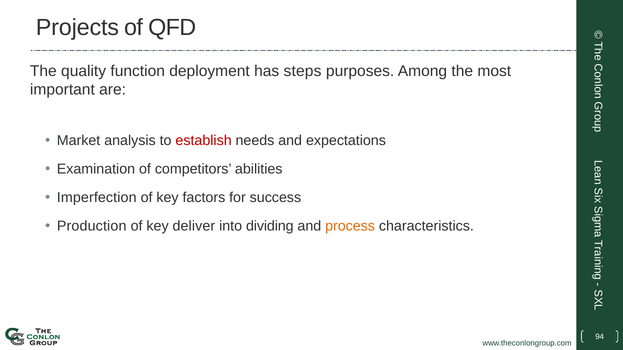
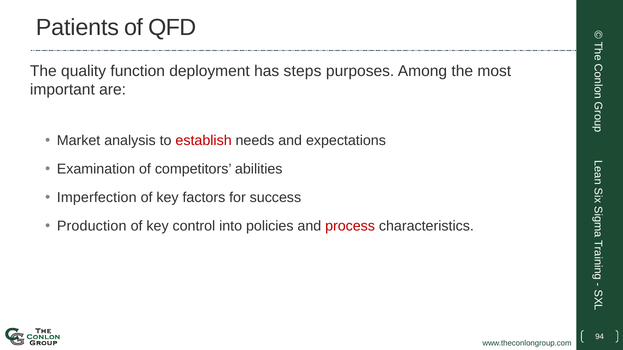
Projects: Projects -> Patients
deliver: deliver -> control
dividing: dividing -> policies
process colour: orange -> red
